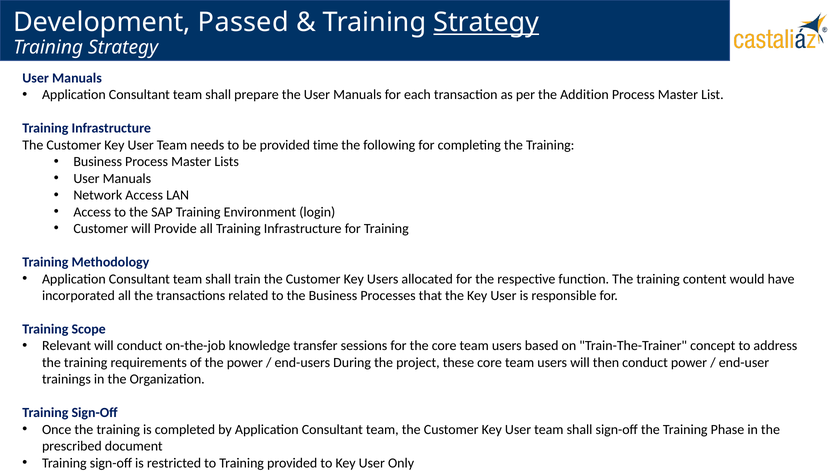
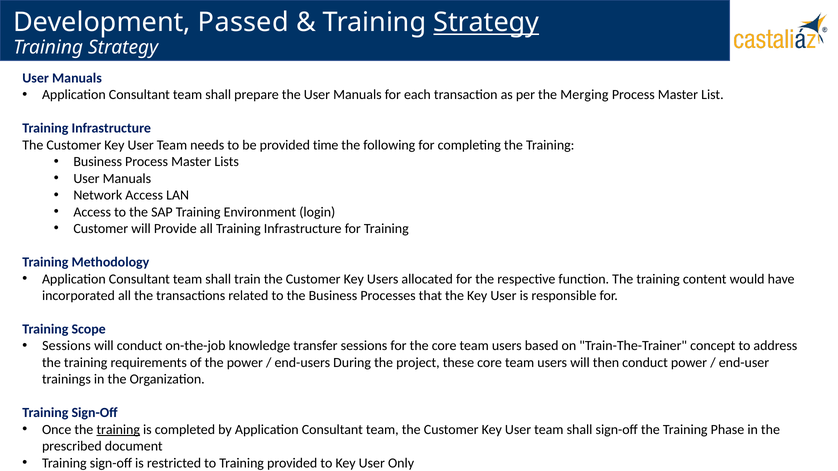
Addition: Addition -> Merging
Relevant at (67, 346): Relevant -> Sessions
training at (118, 430) underline: none -> present
